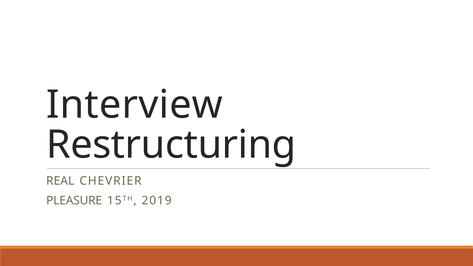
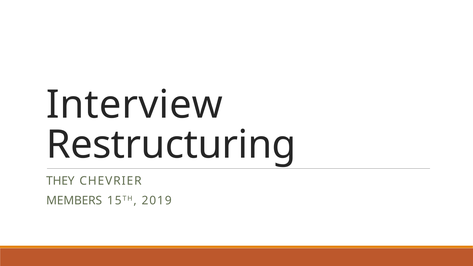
REAL: REAL -> THEY
PLEASURE: PLEASURE -> MEMBERS
